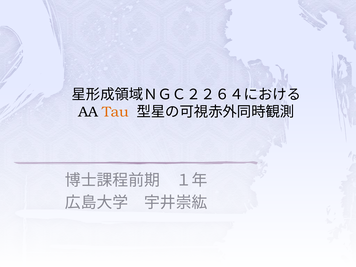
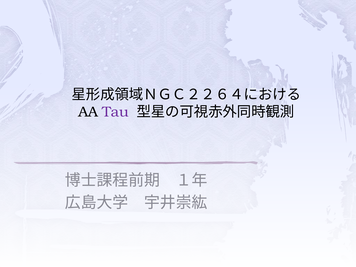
Tau colour: orange -> purple
